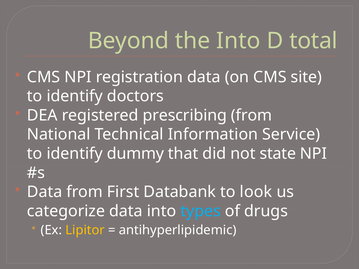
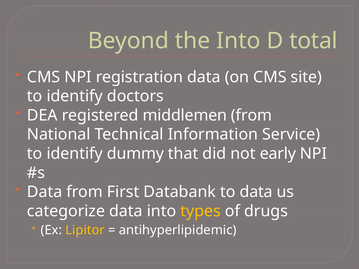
prescribing: prescribing -> middlemen
state: state -> early
to look: look -> data
types colour: light blue -> yellow
